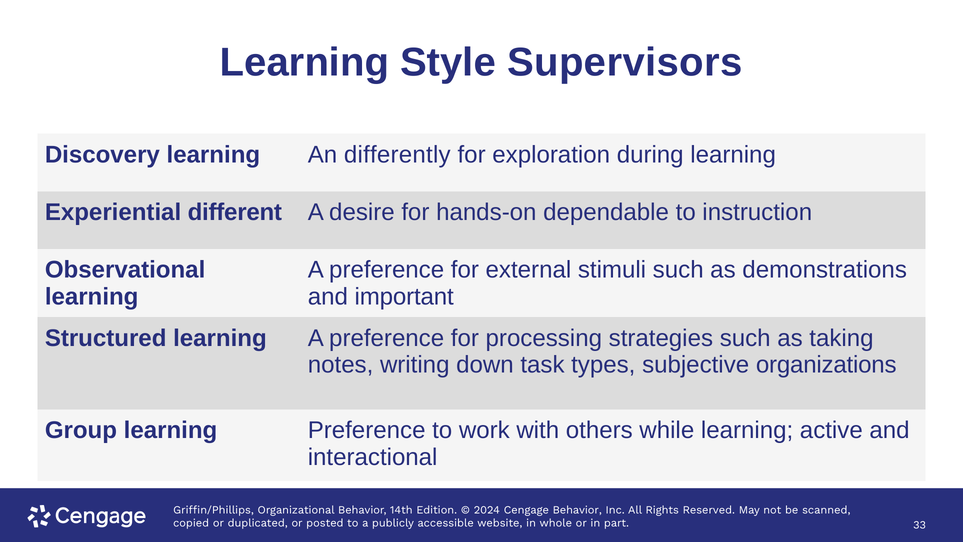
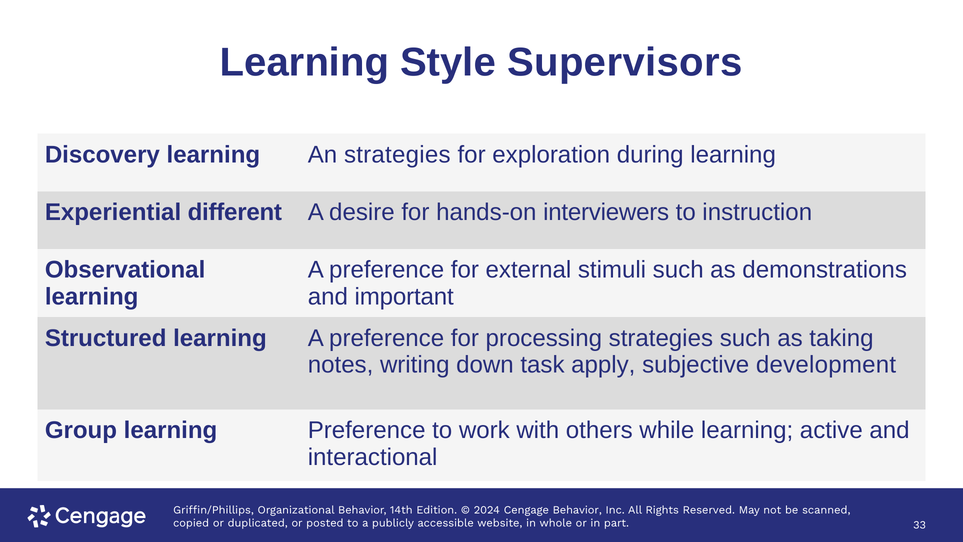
An differently: differently -> strategies
dependable: dependable -> interviewers
types: types -> apply
organizations: organizations -> development
